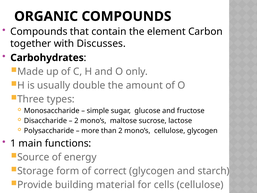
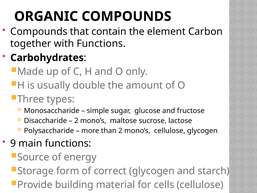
with Discusses: Discusses -> Functions
1: 1 -> 9
